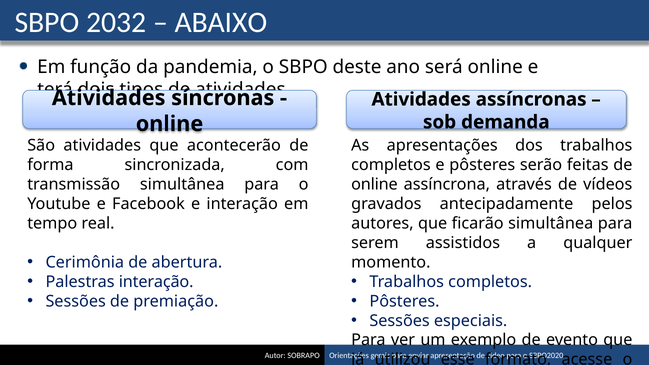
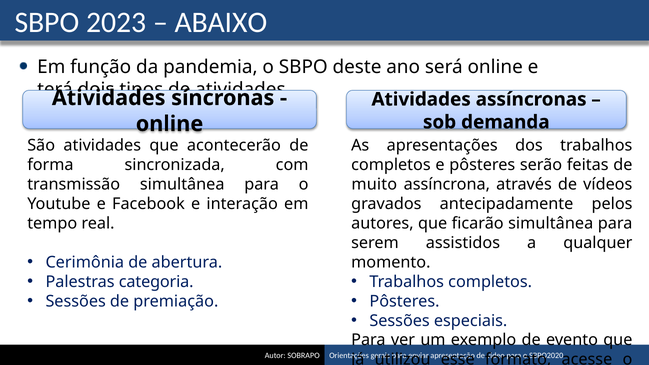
2032: 2032 -> 2023
online at (374, 184): online -> muito
Palestras interação: interação -> categoria
